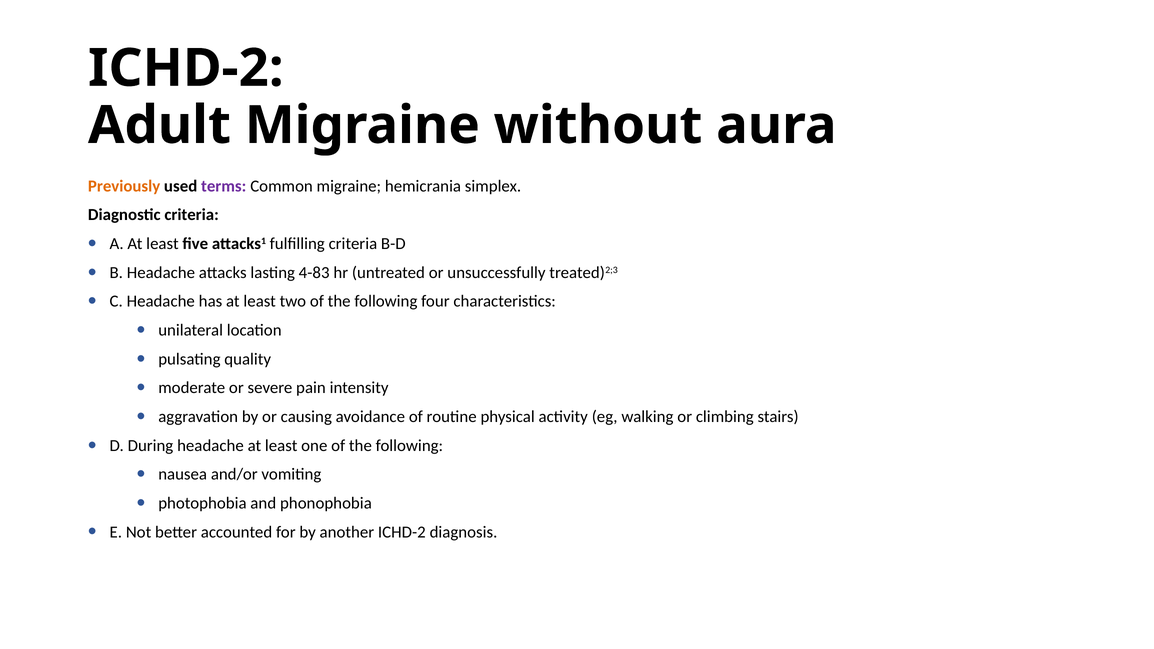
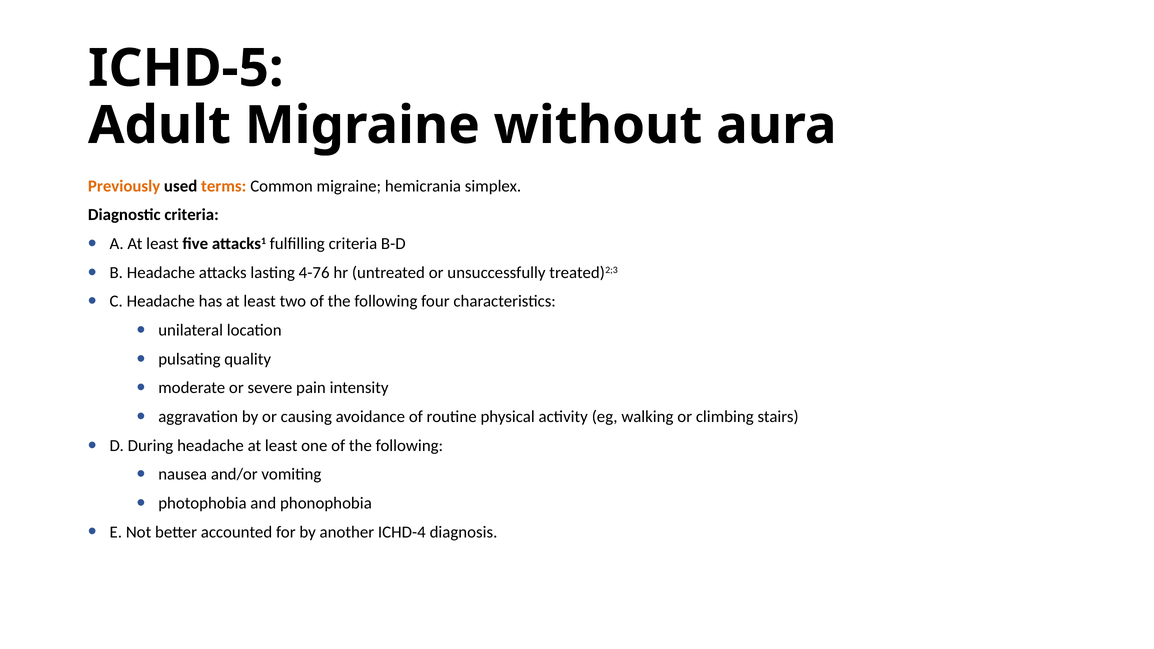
ICHD-2 at (186, 68): ICHD-2 -> ICHD-5
terms colour: purple -> orange
4-83: 4-83 -> 4-76
another ICHD-2: ICHD-2 -> ICHD-4
